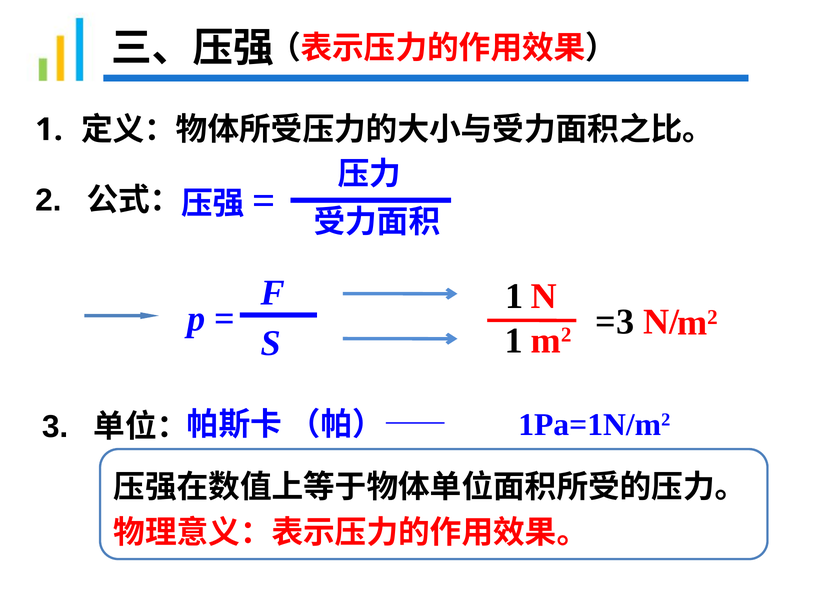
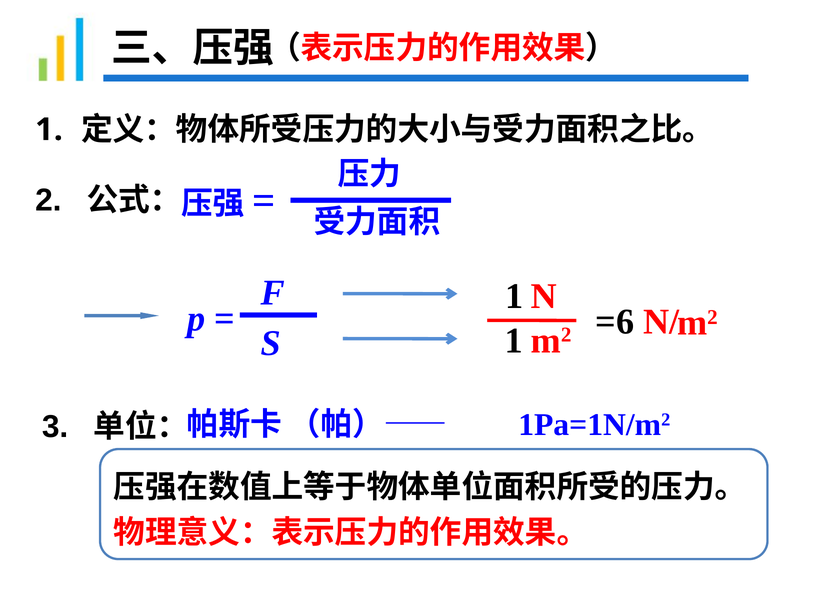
=3: =3 -> =6
